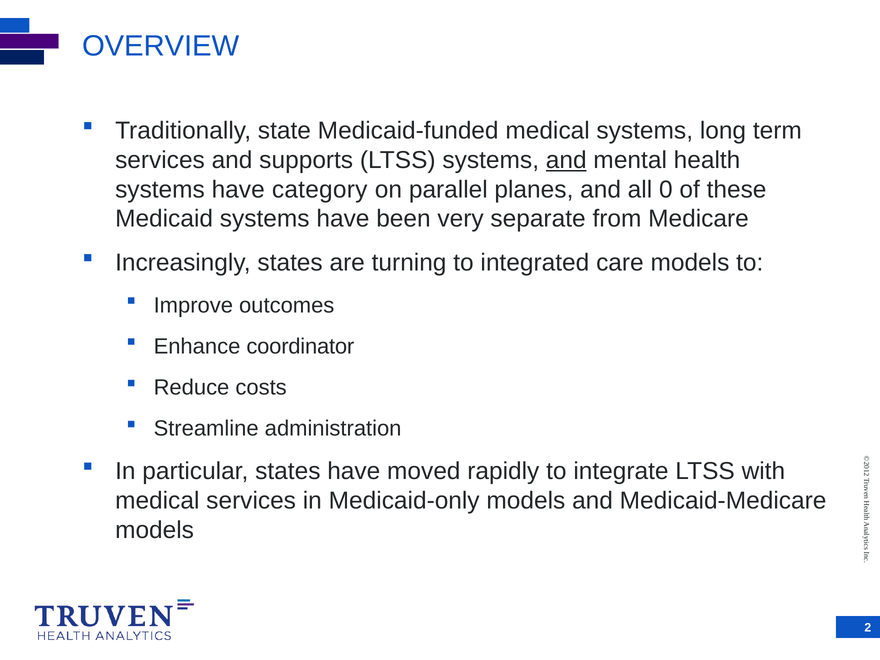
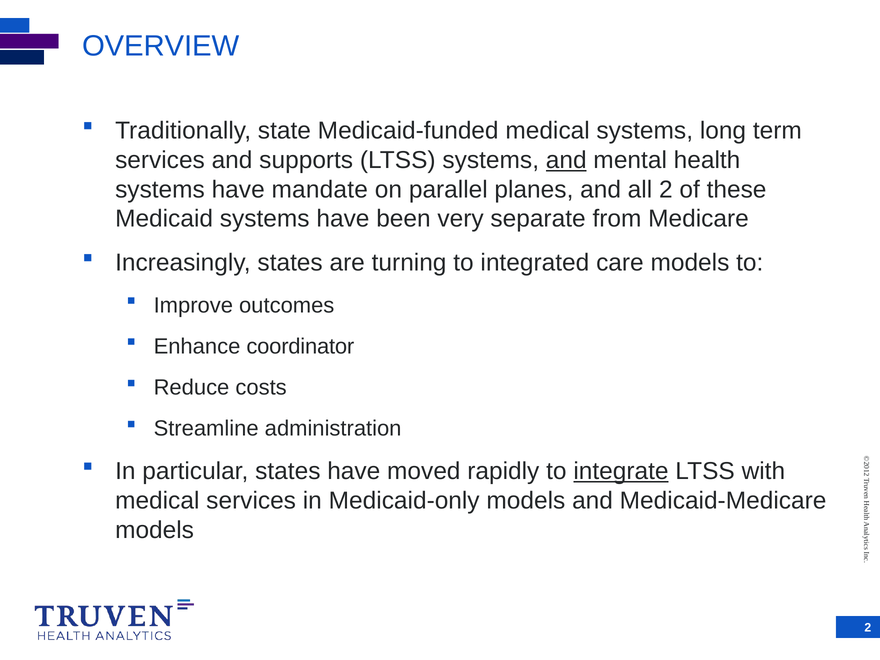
category: category -> mandate
all 0: 0 -> 2
integrate underline: none -> present
